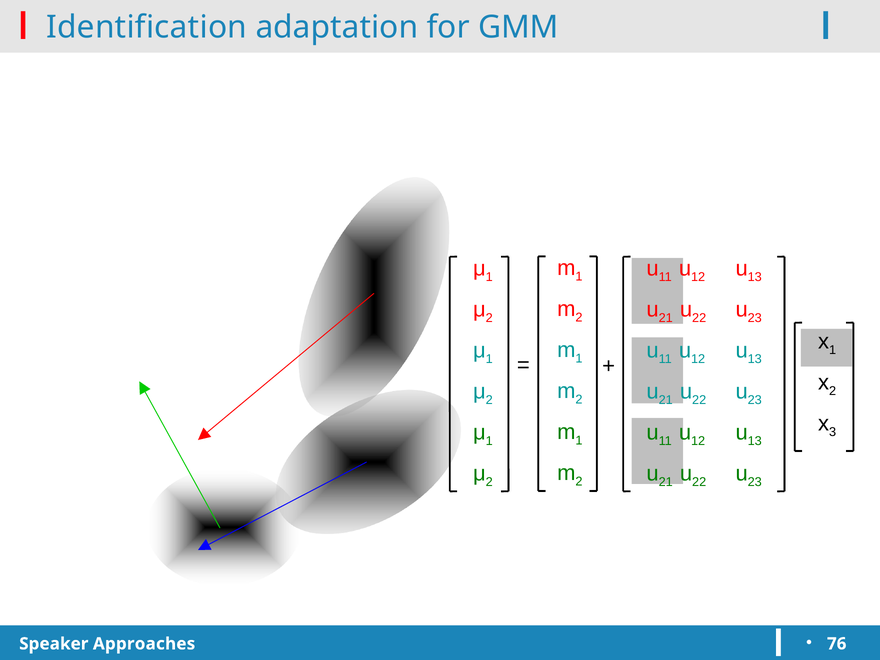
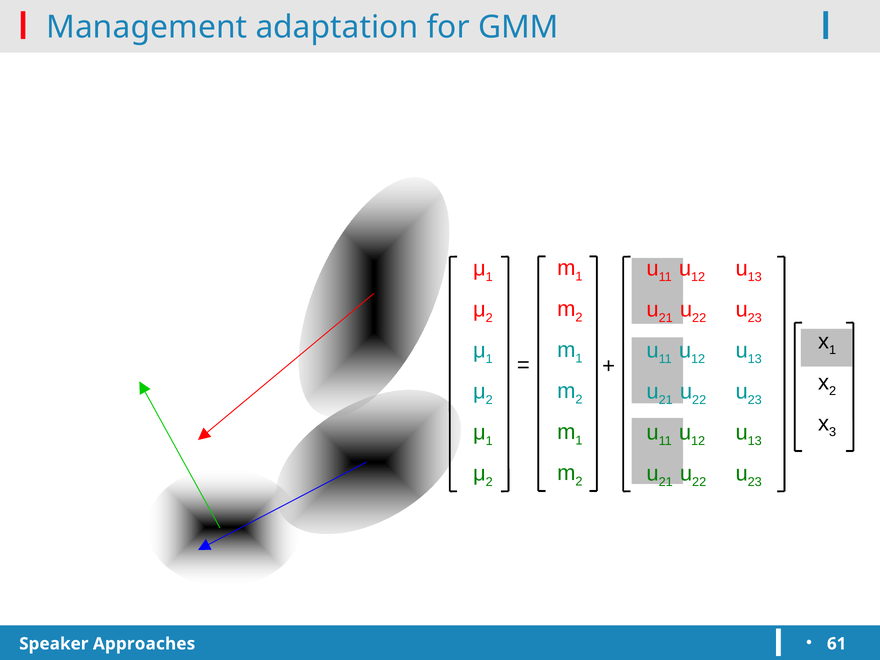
Identification: Identification -> Management
76: 76 -> 61
